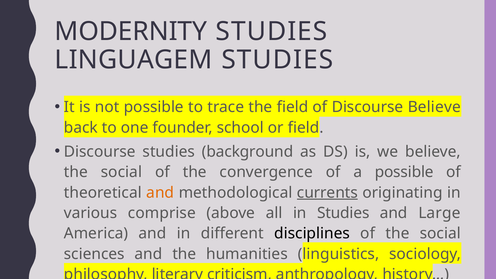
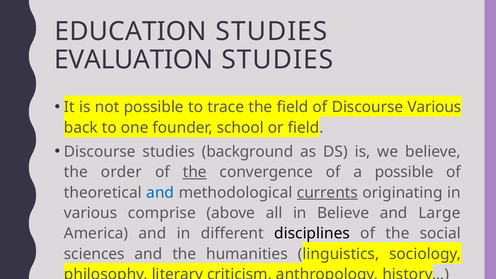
MODERNITY: MODERNITY -> EDUCATION
LINGUAGEM: LINGUAGEM -> EVALUATION
Discourse Believe: Believe -> Various
social at (121, 172): social -> order
the at (195, 172) underline: none -> present
and at (160, 193) colour: orange -> blue
in Studies: Studies -> Believe
